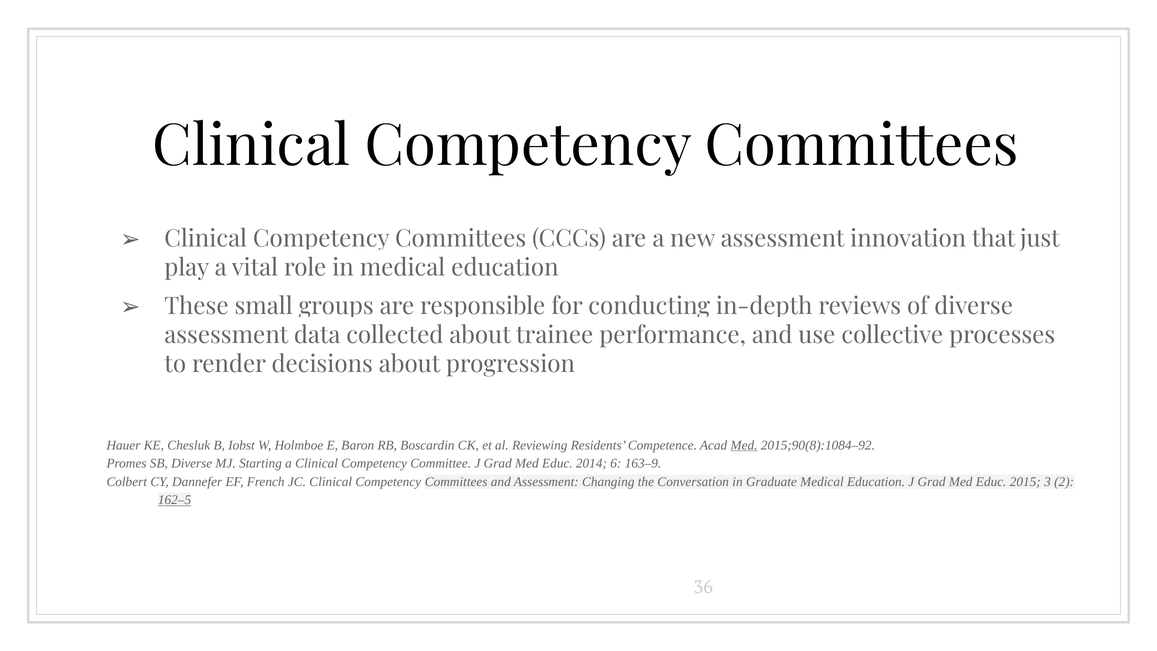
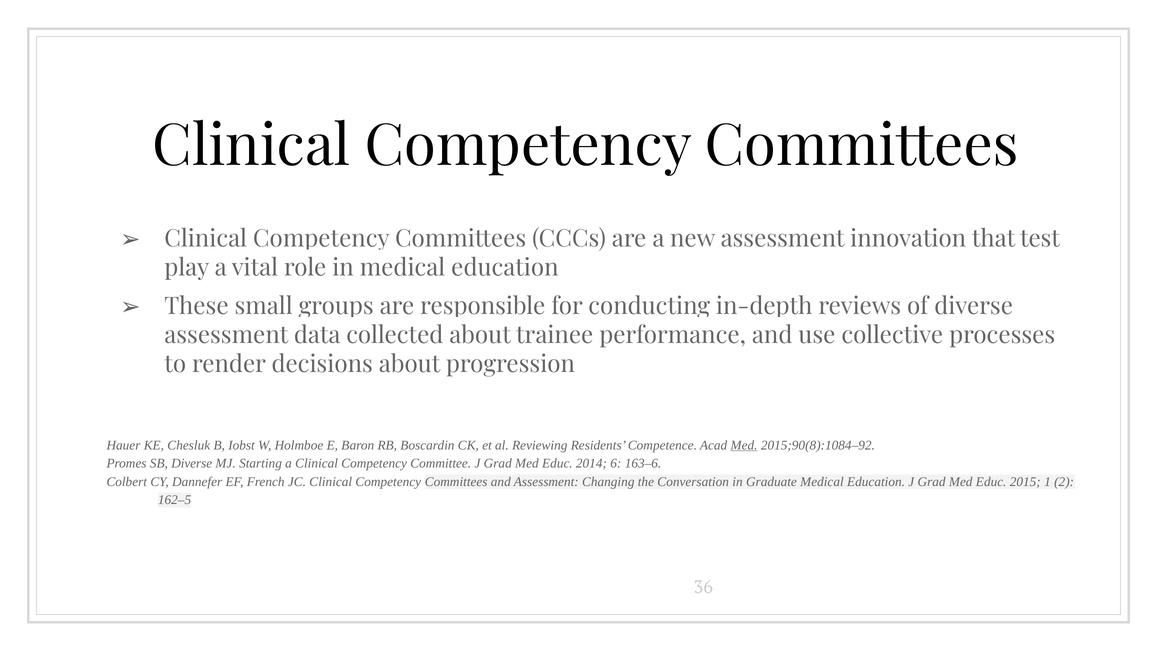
just: just -> test
163–9: 163–9 -> 163–6
3: 3 -> 1
162–5 underline: present -> none
